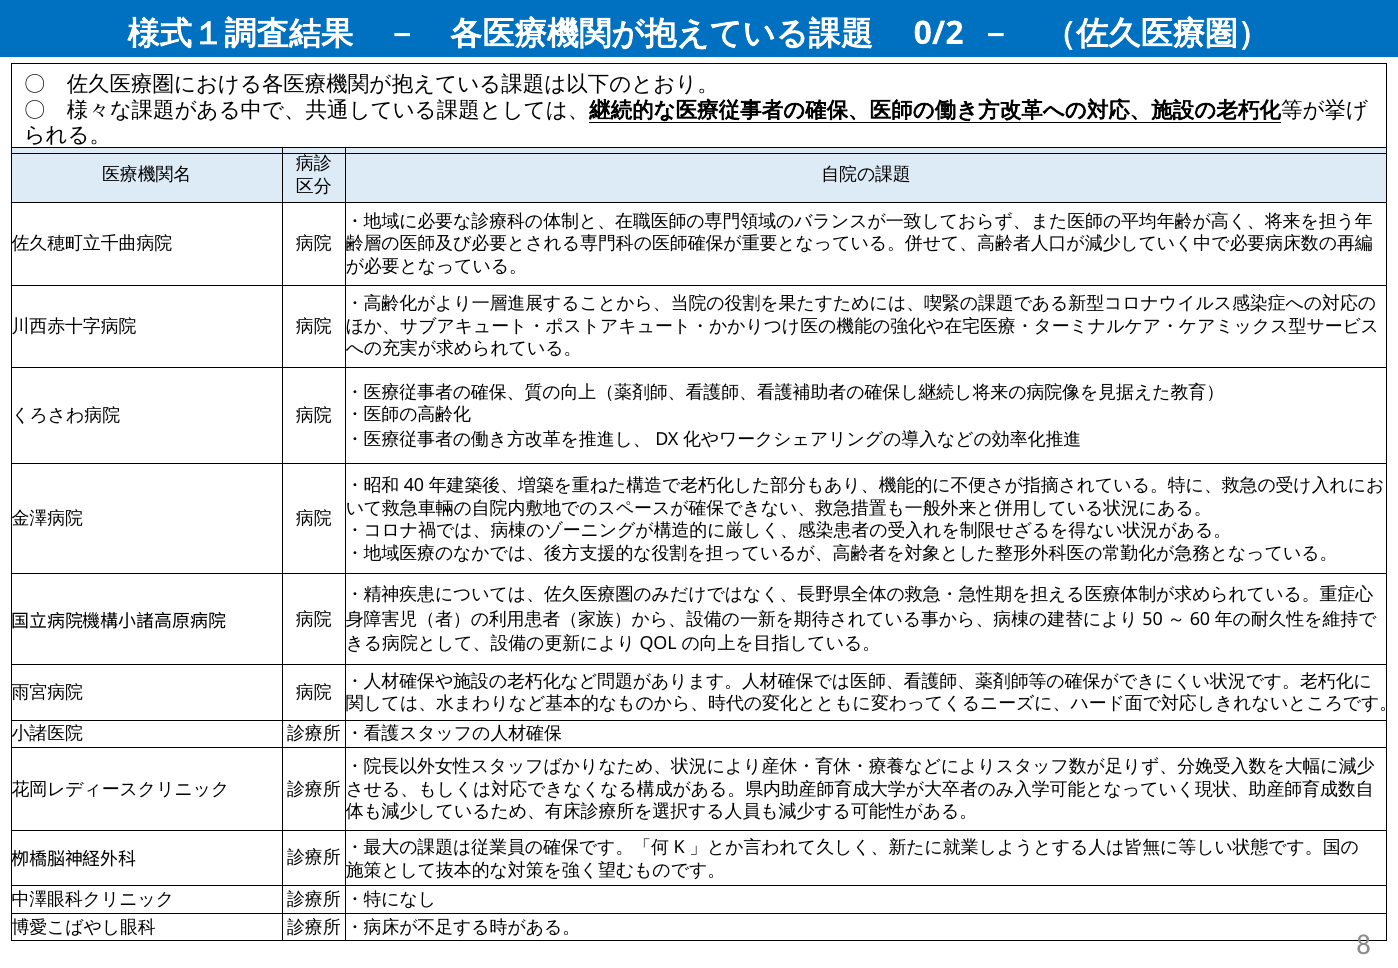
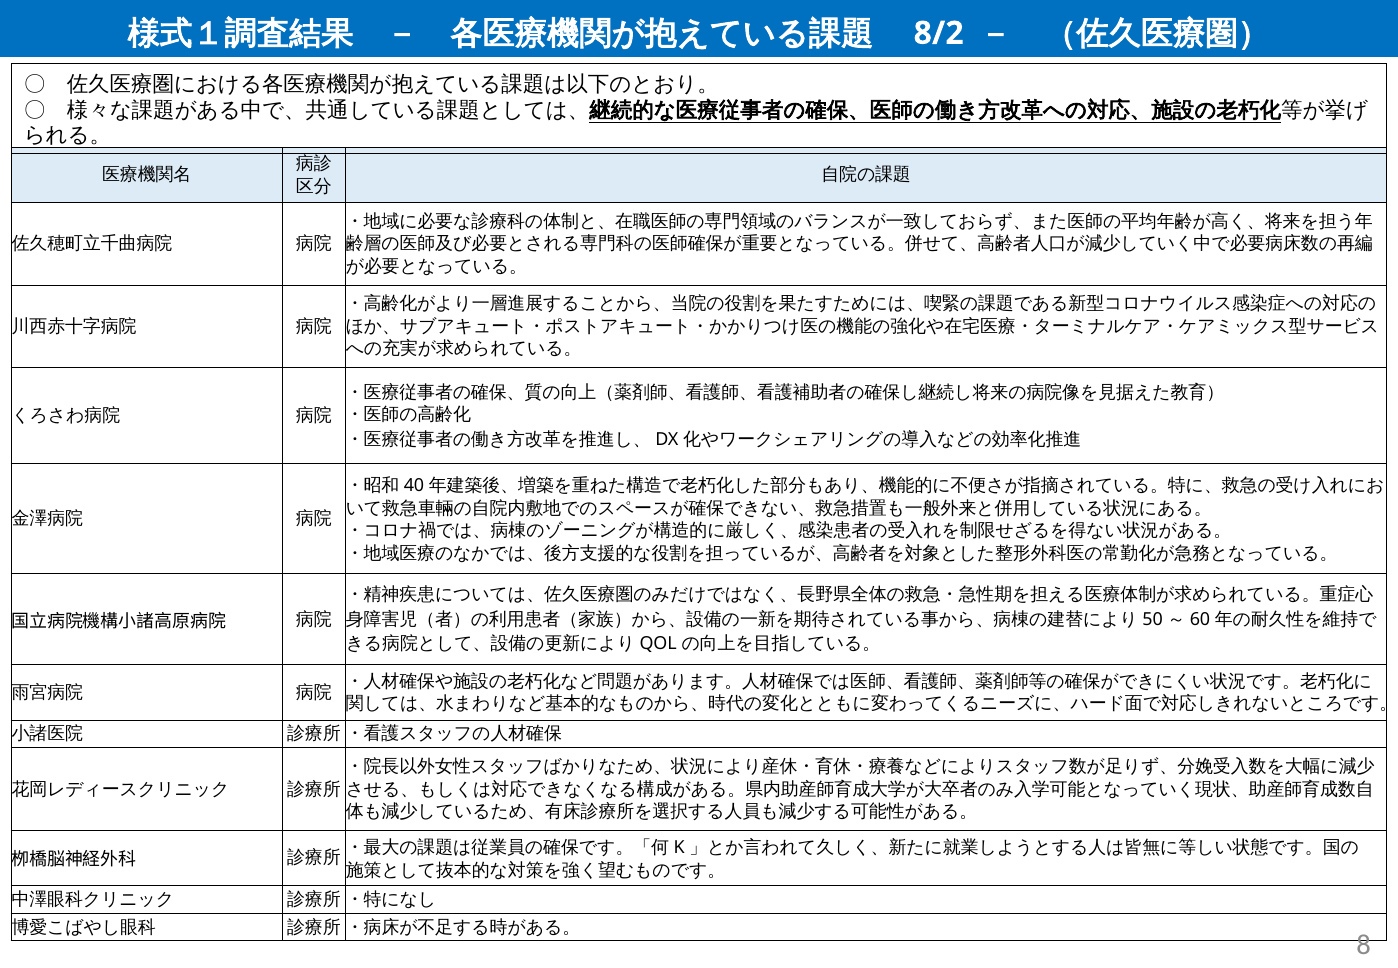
0/2: 0/2 -> 8/2
